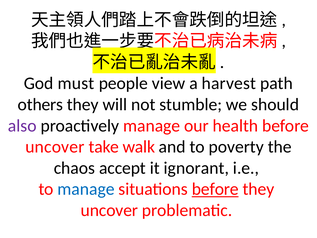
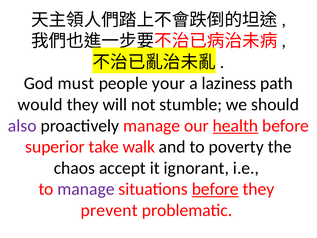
view: view -> your
harvest: harvest -> laziness
others: others -> would
health underline: none -> present
uncover at (55, 147): uncover -> superior
manage at (86, 189) colour: blue -> purple
uncover at (109, 210): uncover -> prevent
